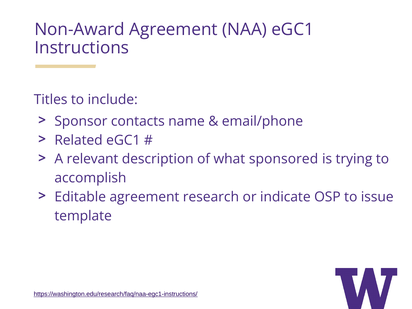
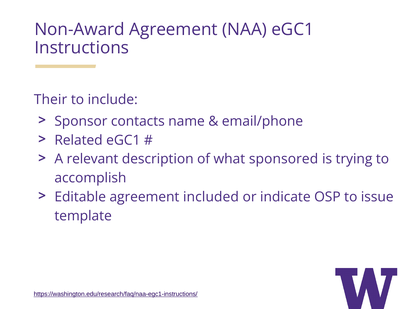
Titles: Titles -> Their
research: research -> included
